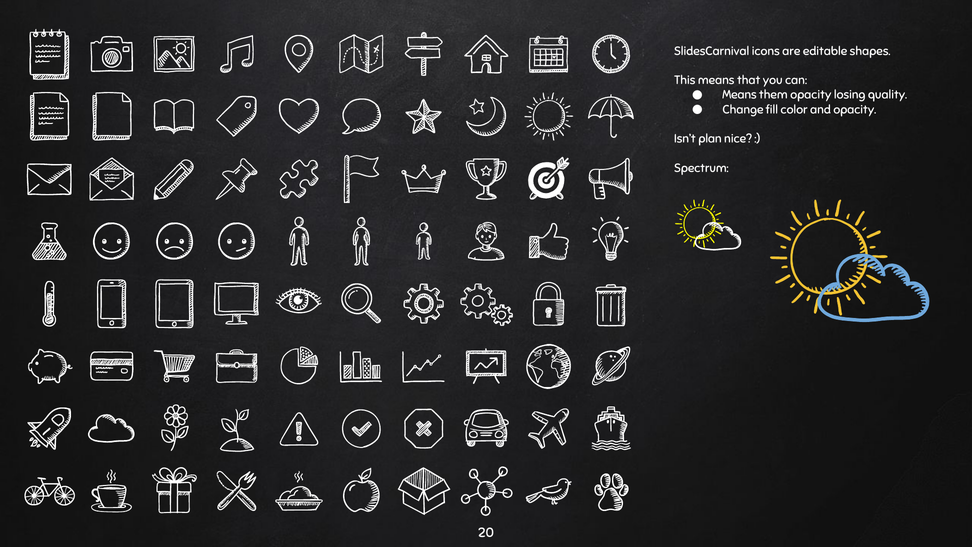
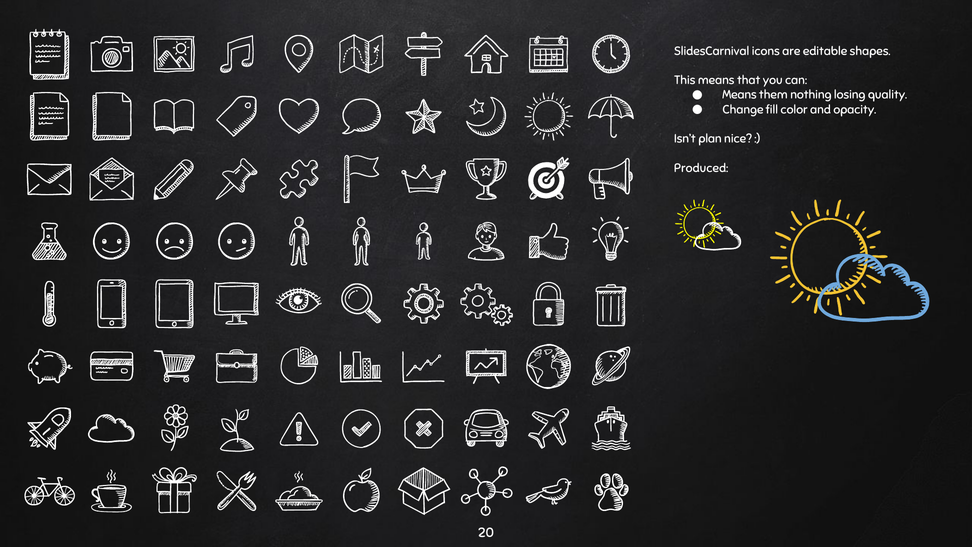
them opacity: opacity -> nothing
Spectrum: Spectrum -> Produced
